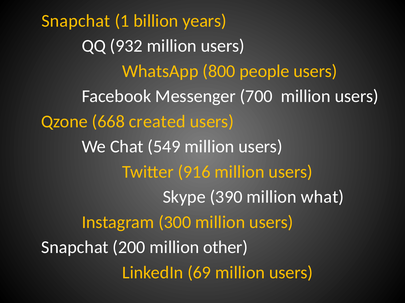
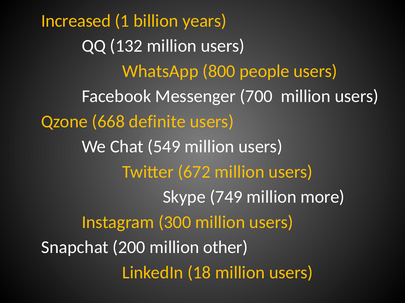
Snapchat at (76, 21): Snapchat -> Increased
932: 932 -> 132
created: created -> definite
916: 916 -> 672
390: 390 -> 749
what: what -> more
69: 69 -> 18
